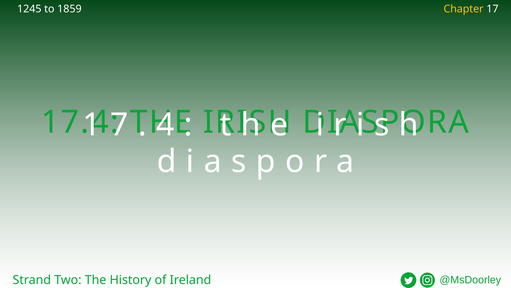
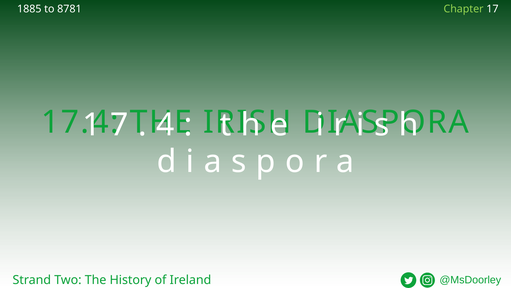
1245: 1245 -> 1885
1859: 1859 -> 8781
Chapter colour: yellow -> light green
